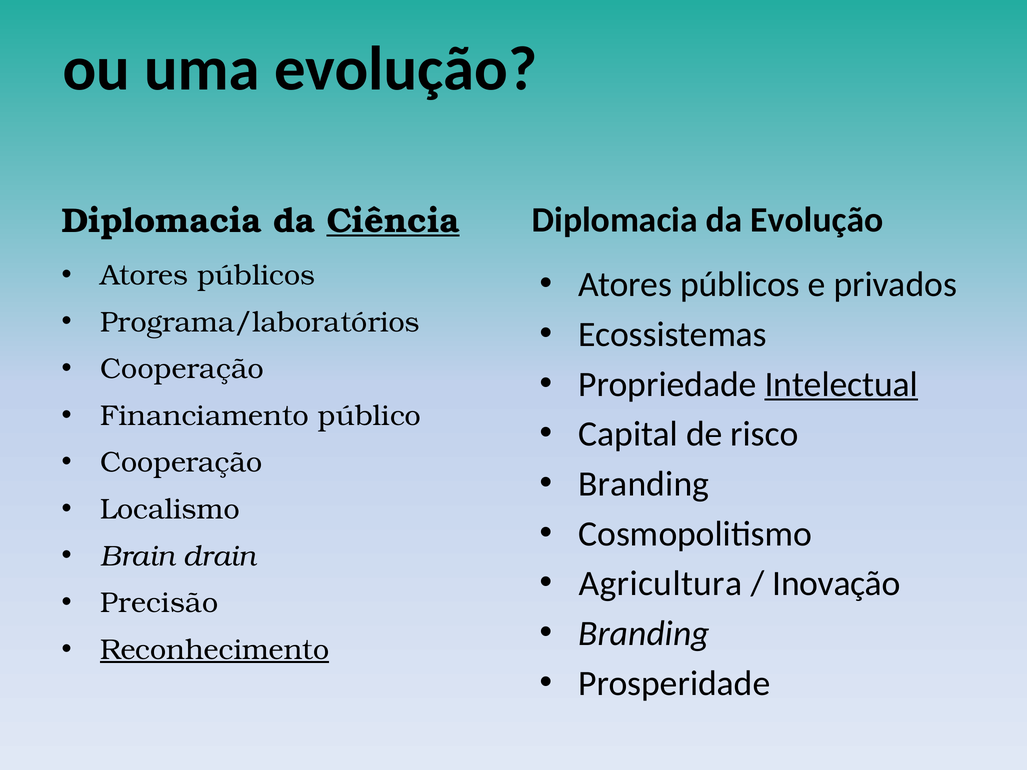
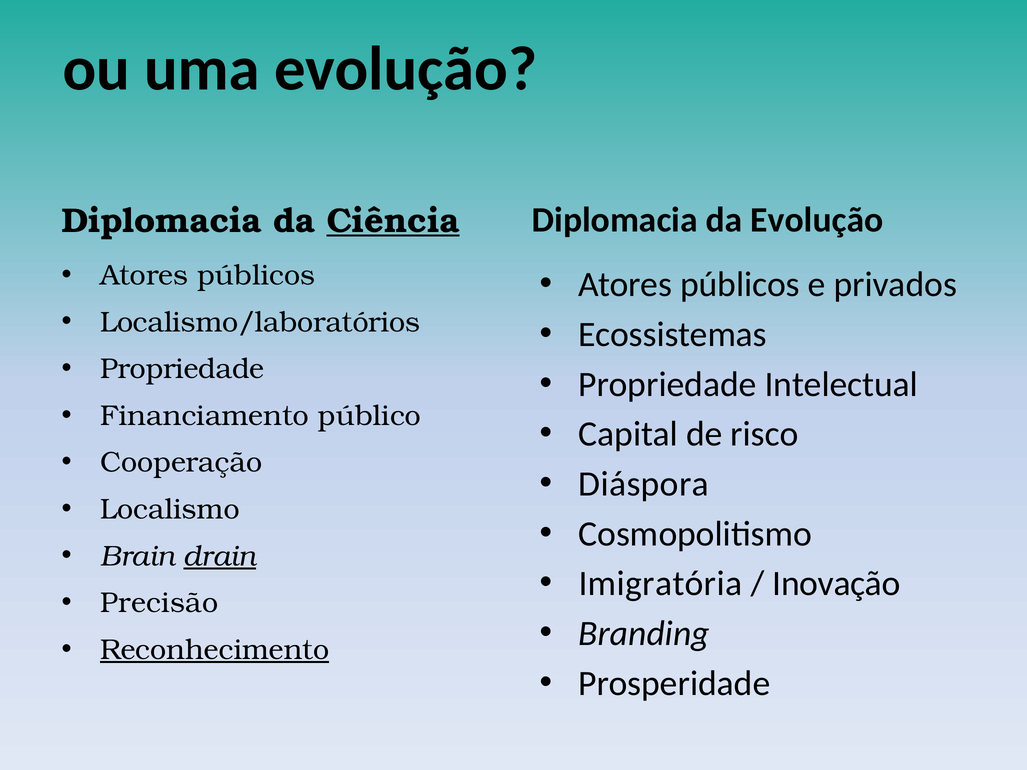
Programa/laboratórios: Programa/laboratórios -> Localismo/laboratórios
Cooperação at (182, 369): Cooperação -> Propriedade
Intelectual underline: present -> none
Branding at (644, 484): Branding -> Diáspora
drain underline: none -> present
Agricultura: Agricultura -> Imigratória
